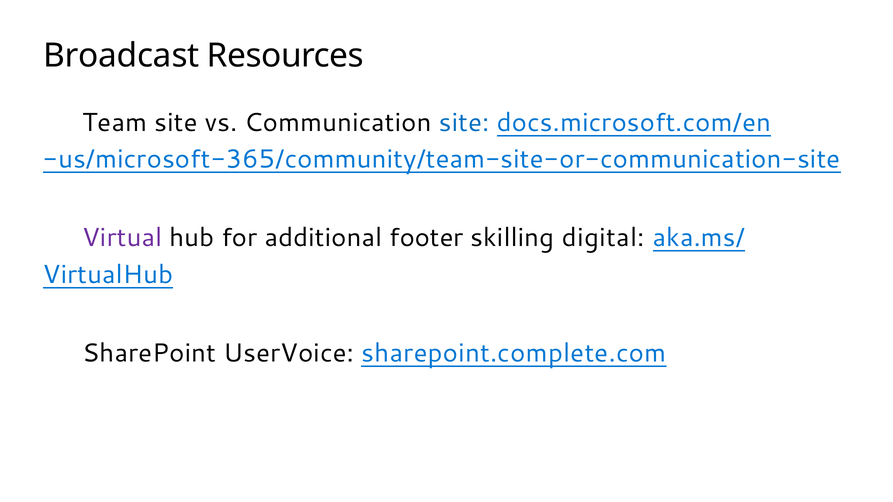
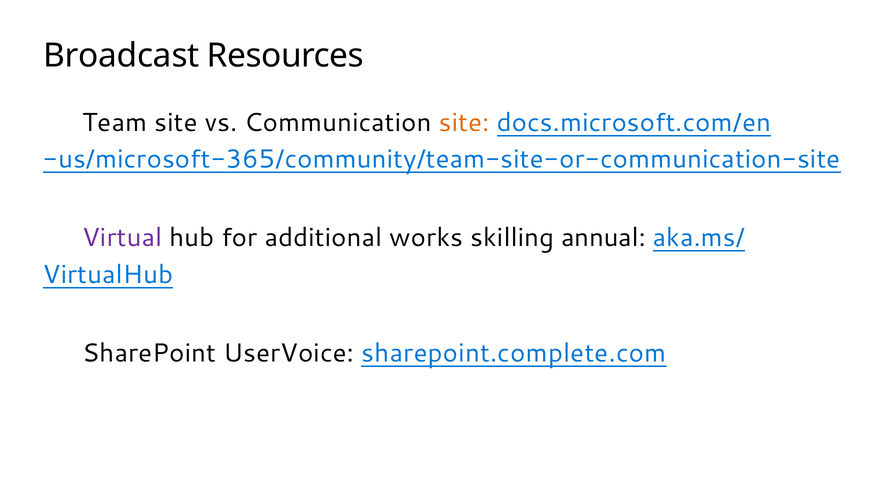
site at (464, 123) colour: blue -> orange
footer: footer -> works
digital: digital -> annual
